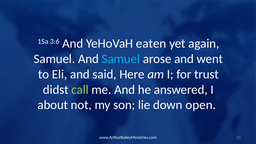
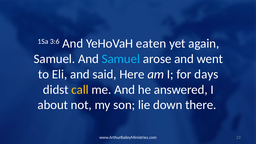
trust: trust -> days
call colour: light green -> yellow
open: open -> there
